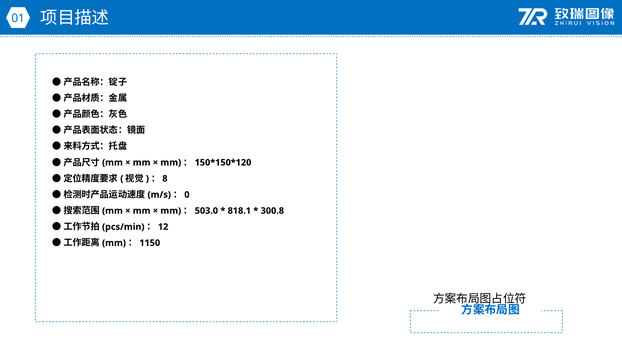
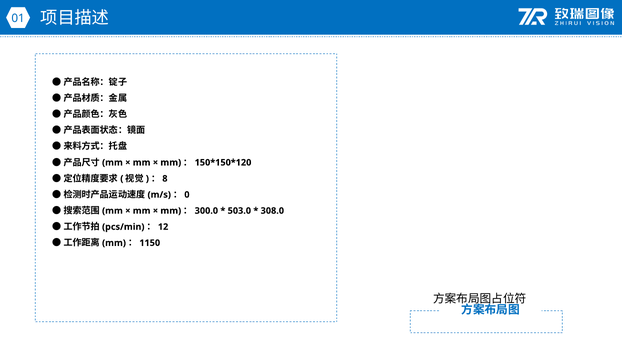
503.0: 503.0 -> 300.0
818.1: 818.1 -> 503.0
300.8: 300.8 -> 308.0
